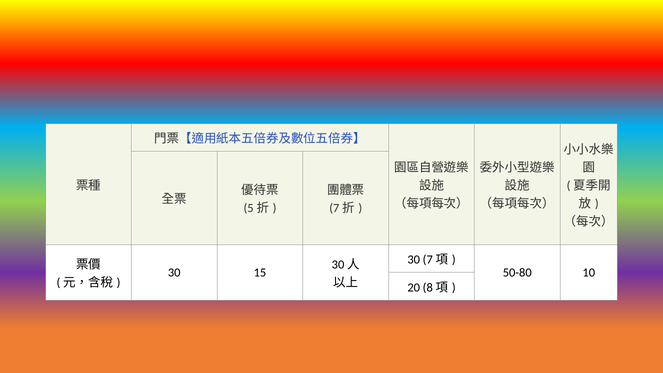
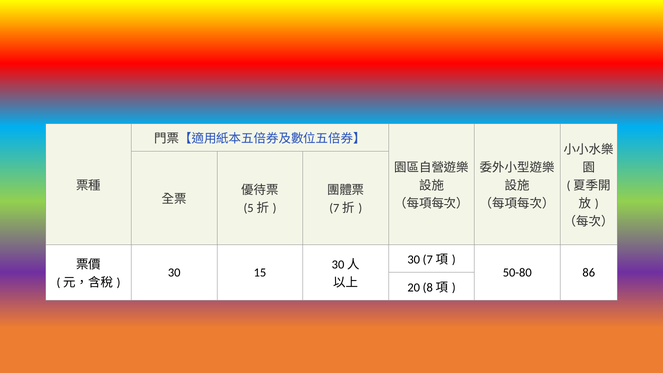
10: 10 -> 86
